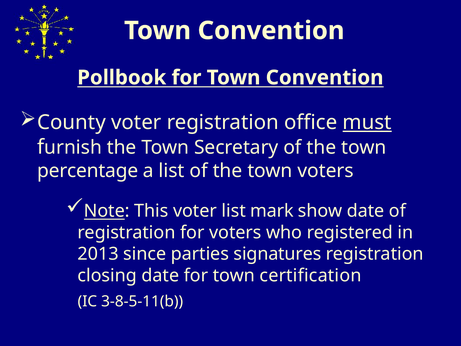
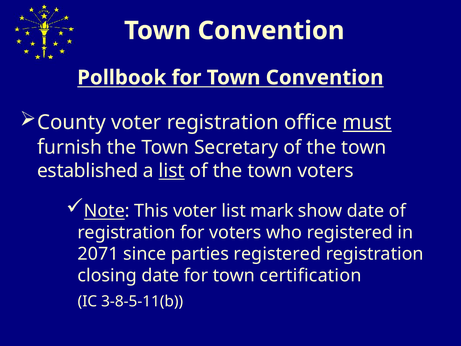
percentage: percentage -> established
list at (172, 171) underline: none -> present
2013: 2013 -> 2071
parties signatures: signatures -> registered
